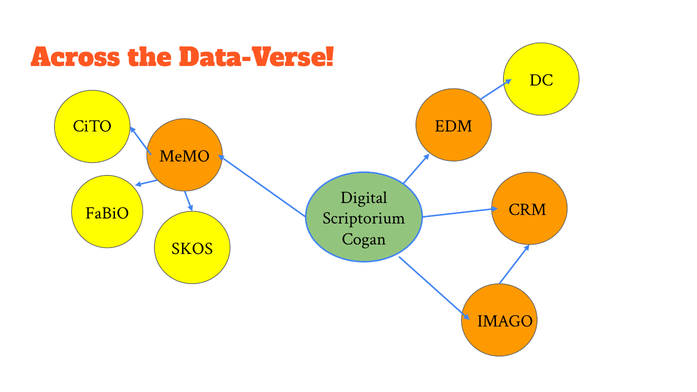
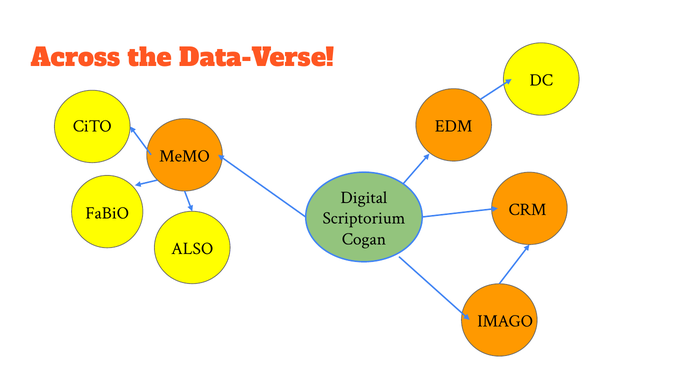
SKOS: SKOS -> ALSO
